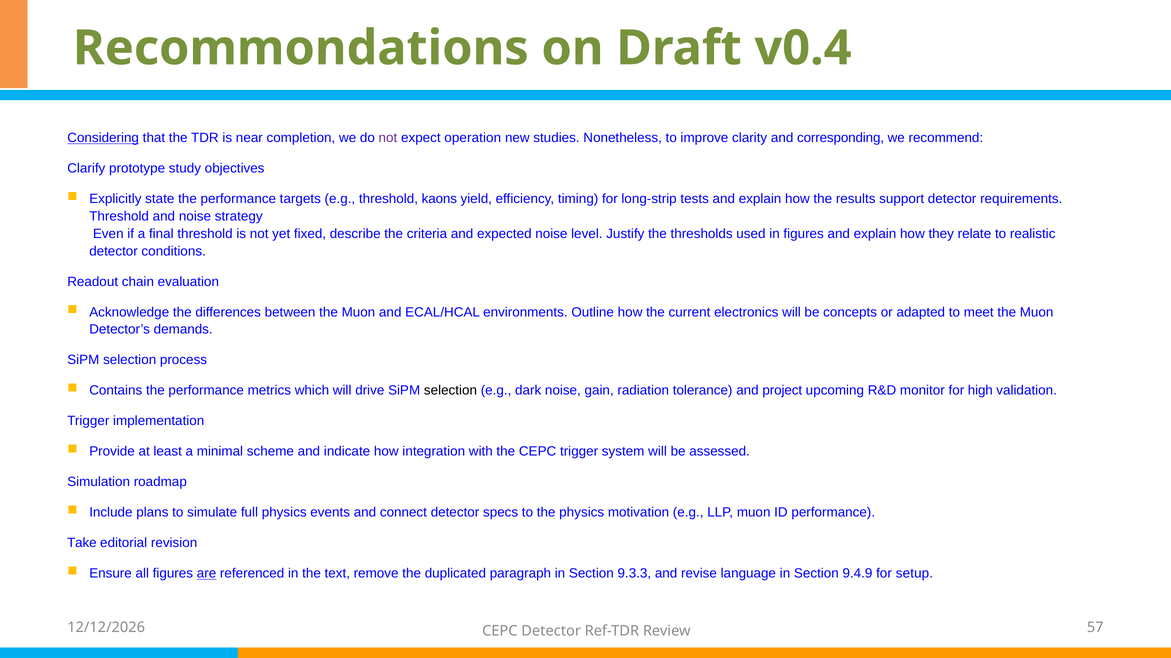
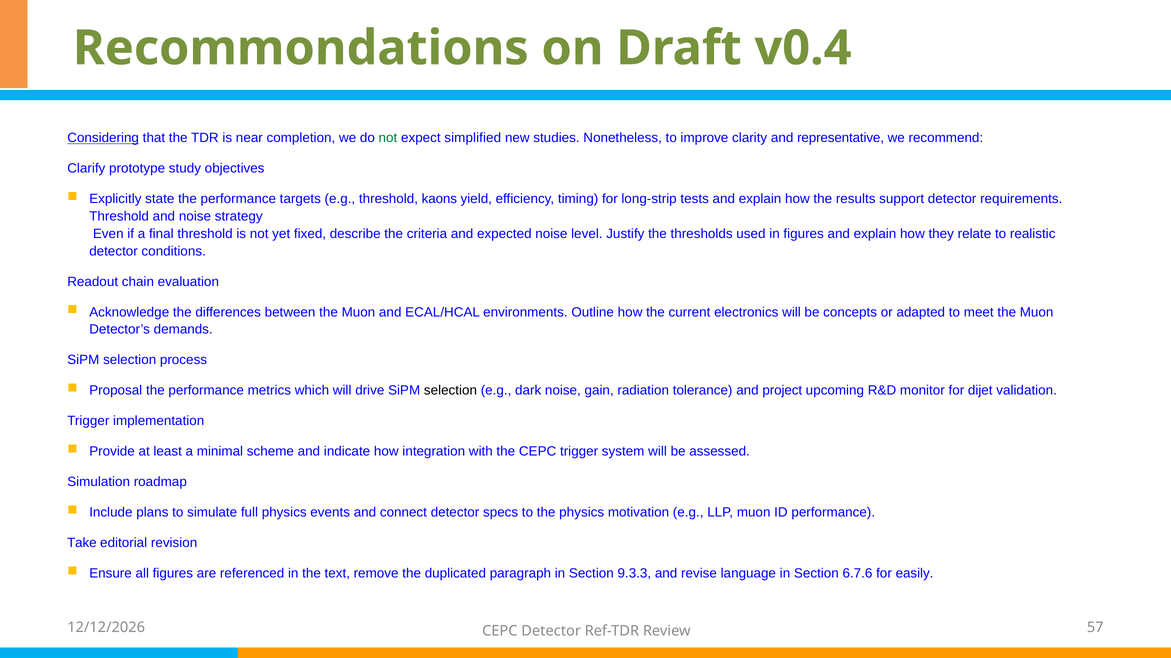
not at (388, 138) colour: purple -> green
operation: operation -> simplified
corresponding: corresponding -> representative
Contains: Contains -> Proposal
high: high -> dijet
are underline: present -> none
9.4.9: 9.4.9 -> 6.7.6
setup: setup -> easily
